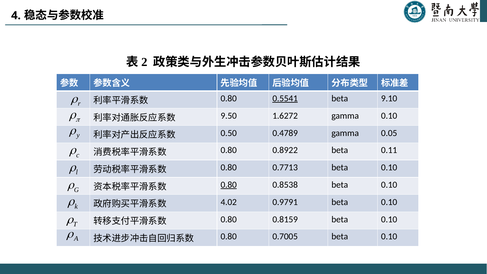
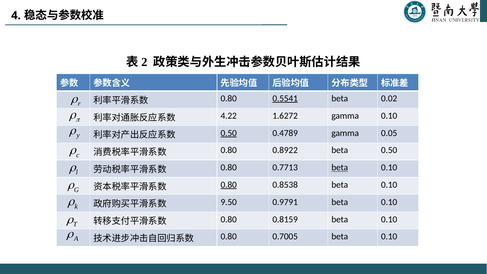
9.10: 9.10 -> 0.02
9.50: 9.50 -> 4.22
0.50 at (229, 133) underline: none -> present
beta 0.11: 0.11 -> 0.50
beta at (340, 168) underline: none -> present
4.02: 4.02 -> 9.50
